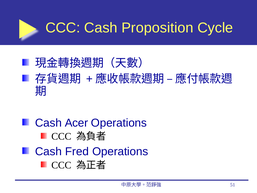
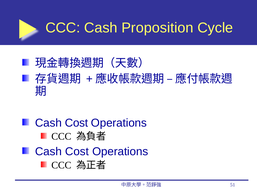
Acer at (76, 123): Acer -> Cost
Fred at (77, 151): Fred -> Cost
